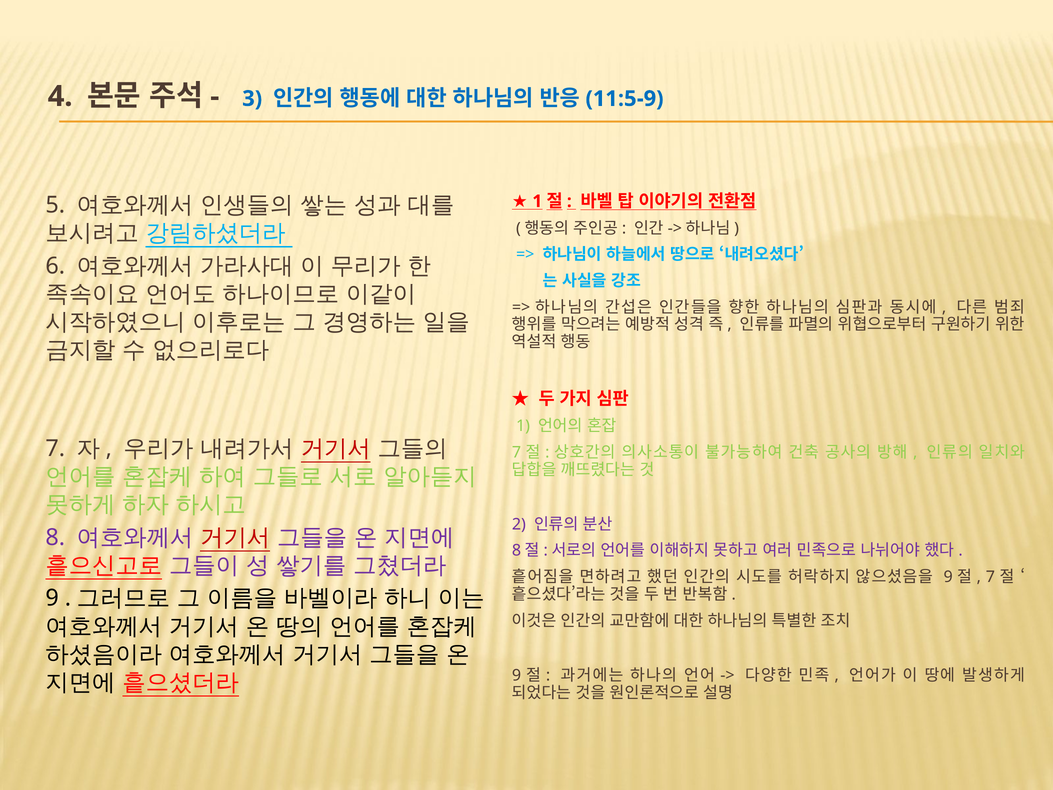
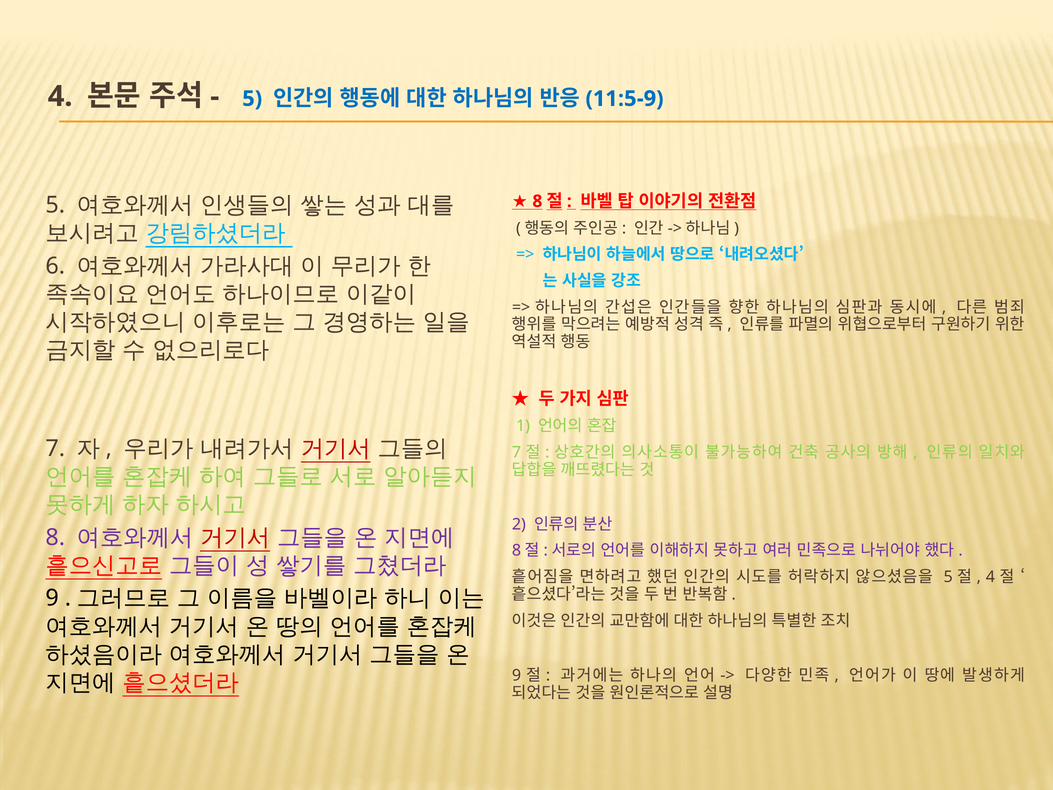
3 at (252, 99): 3 -> 5
1 at (537, 201): 1 -> 8
9 at (948, 577): 9 -> 5
7 at (990, 577): 7 -> 4
